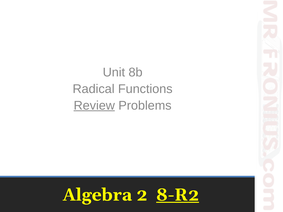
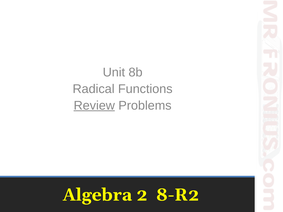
8-R2 underline: present -> none
